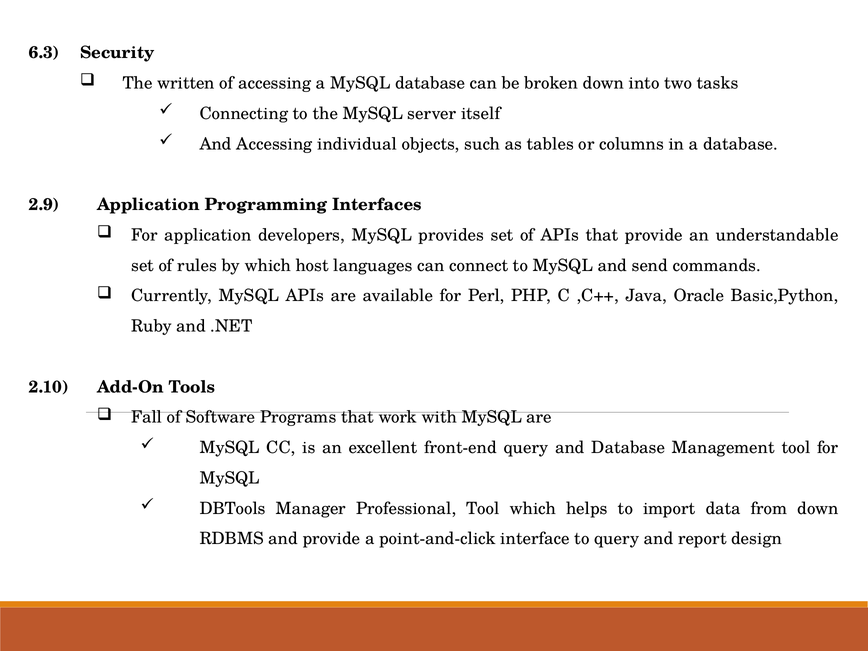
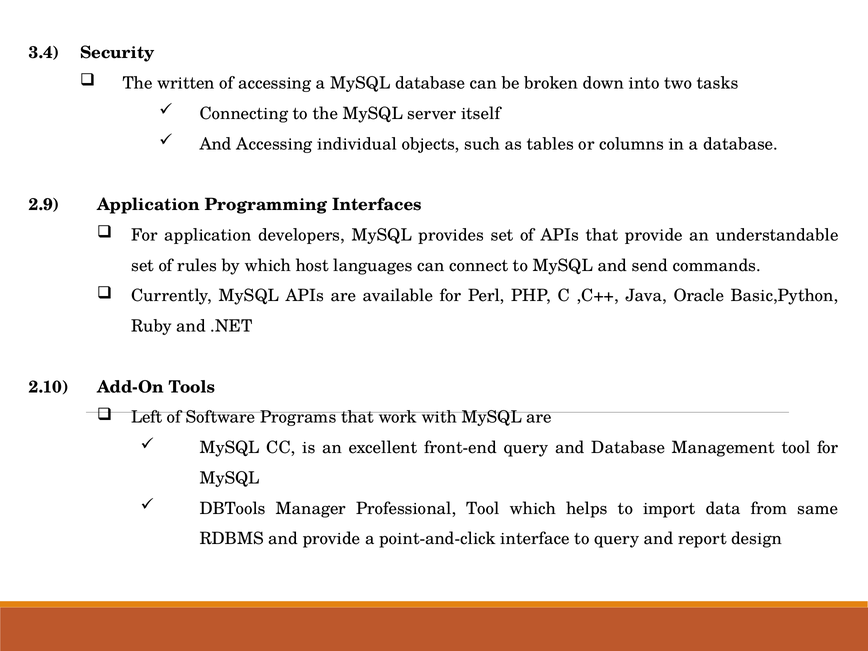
6.3: 6.3 -> 3.4
Fall: Fall -> Left
from down: down -> same
